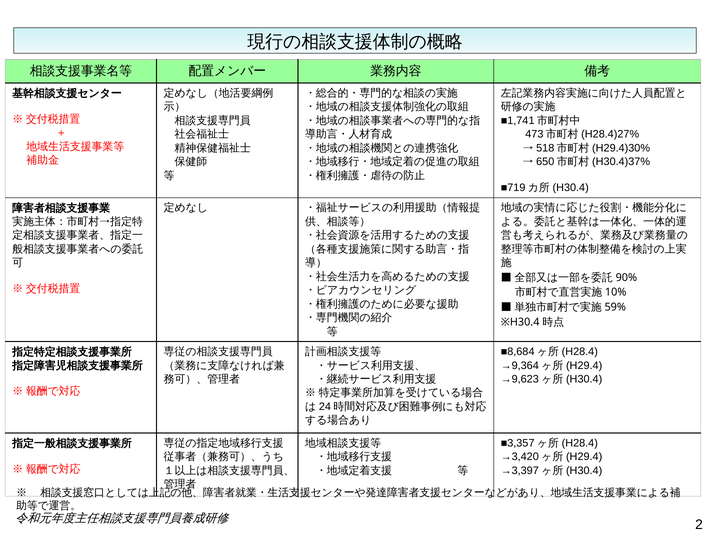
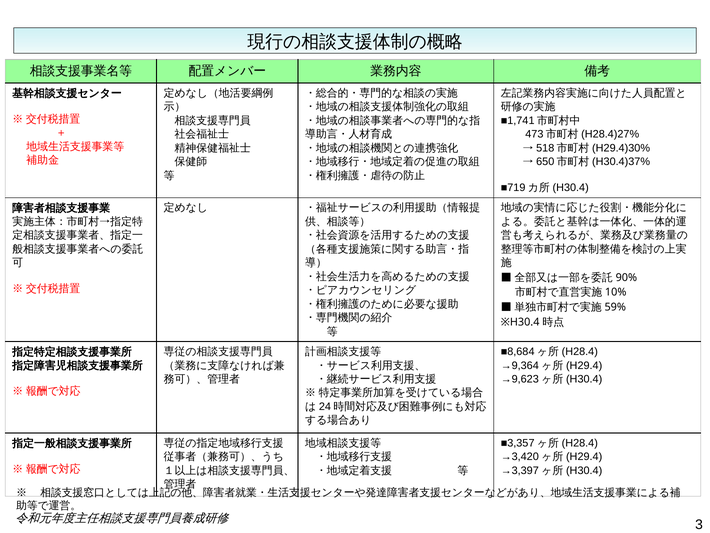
2: 2 -> 3
